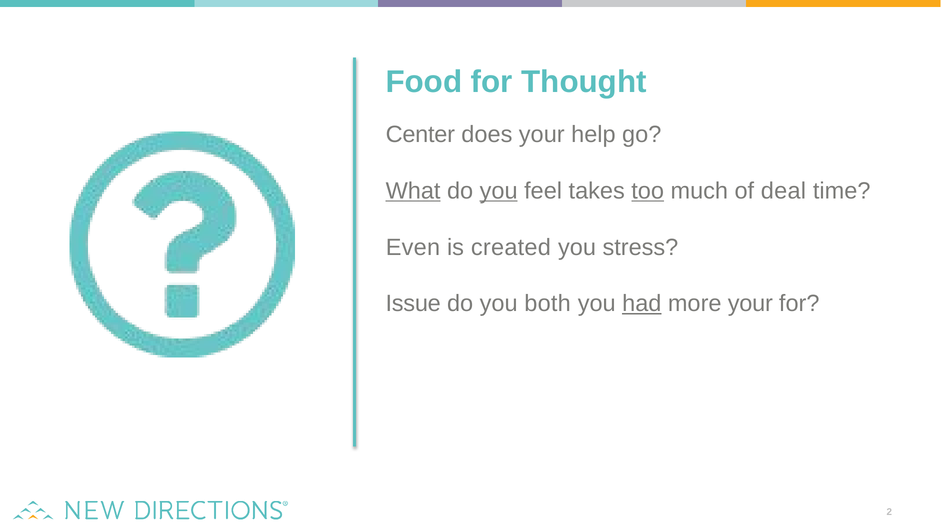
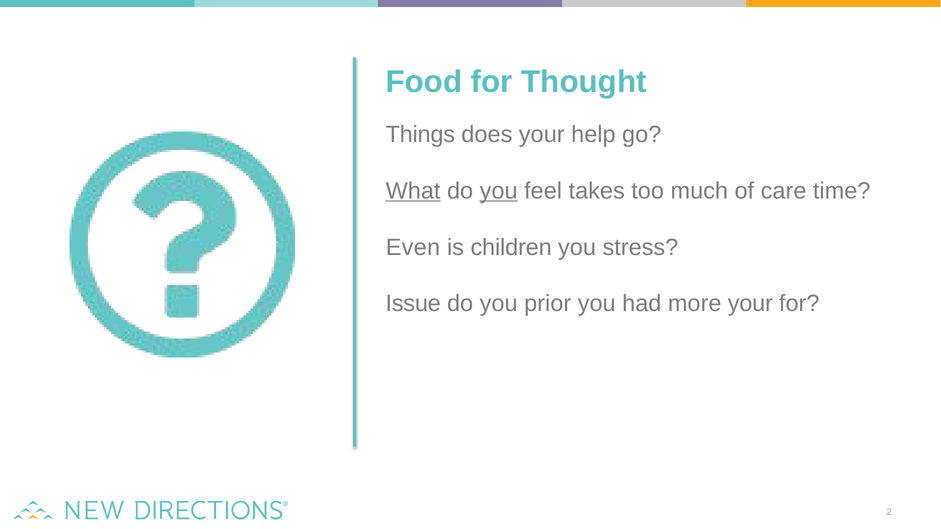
Center: Center -> Things
too underline: present -> none
deal: deal -> care
created: created -> children
both: both -> prior
had underline: present -> none
